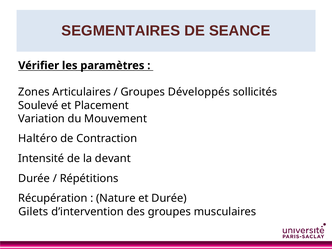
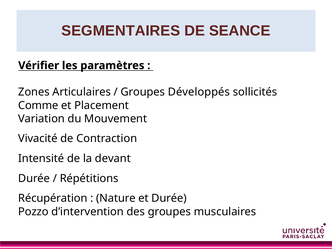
Soulevé: Soulevé -> Comme
Haltéro: Haltéro -> Vivacité
Gilets: Gilets -> Pozzo
